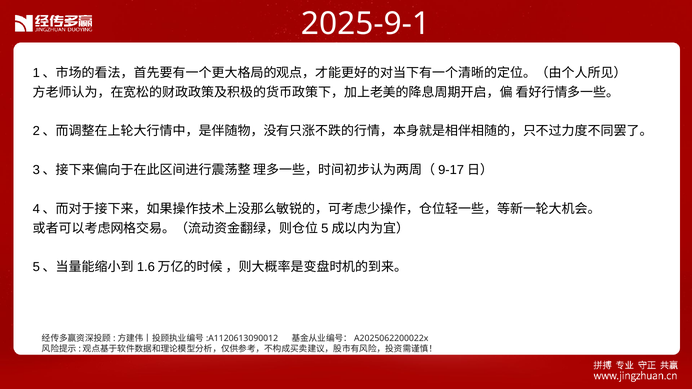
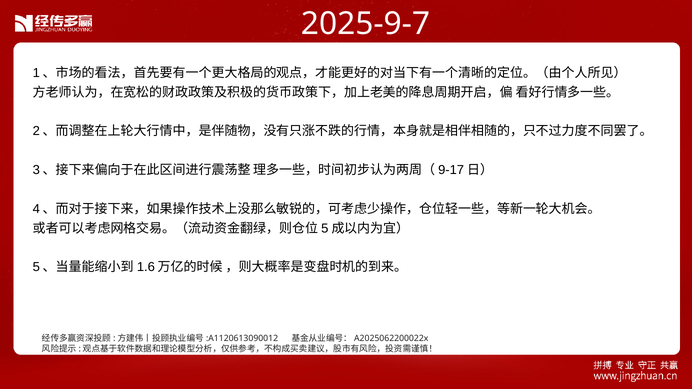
2025-9-1: 2025-9-1 -> 2025-9-7
